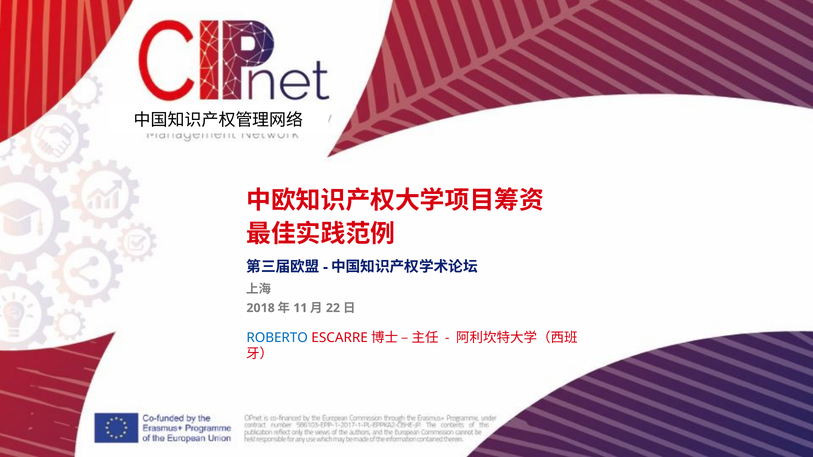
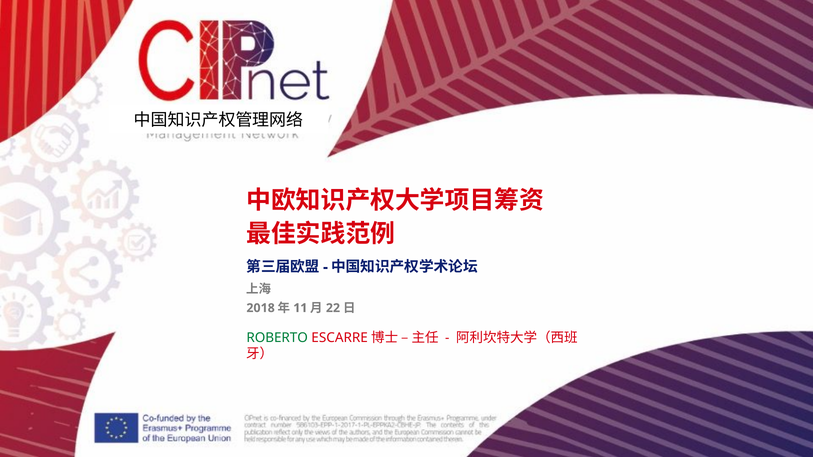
ROBERTO colour: blue -> green
